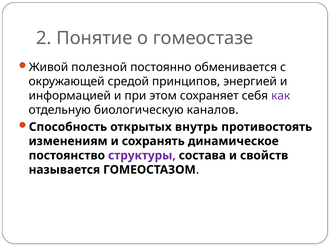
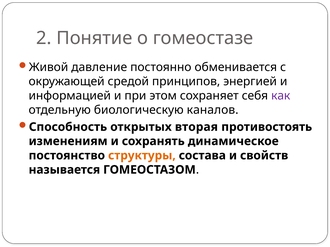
полезной: полезной -> давление
внутрь: внутрь -> вторая
структуры colour: purple -> orange
